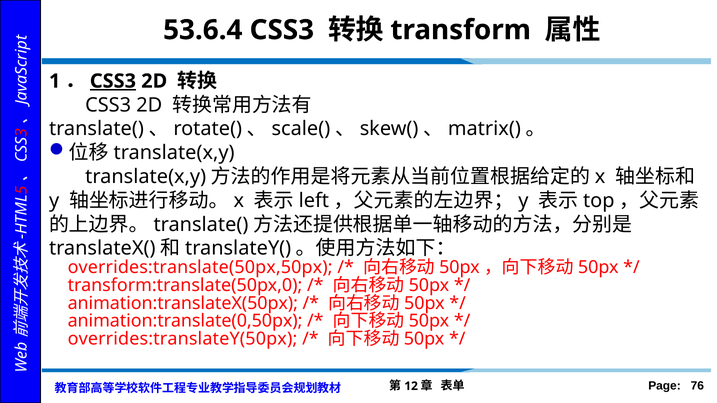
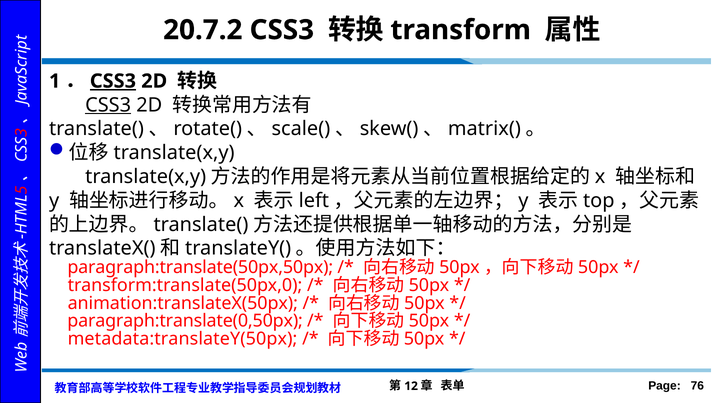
53.6.4: 53.6.4 -> 20.7.2
CSS3 at (108, 105) underline: none -> present
overrides:translate(50px,50px: overrides:translate(50px,50px -> paragraph:translate(50px,50px
animation:translate(0,50px: animation:translate(0,50px -> paragraph:translate(0,50px
overrides:translateY(50px: overrides:translateY(50px -> metadata:translateY(50px
